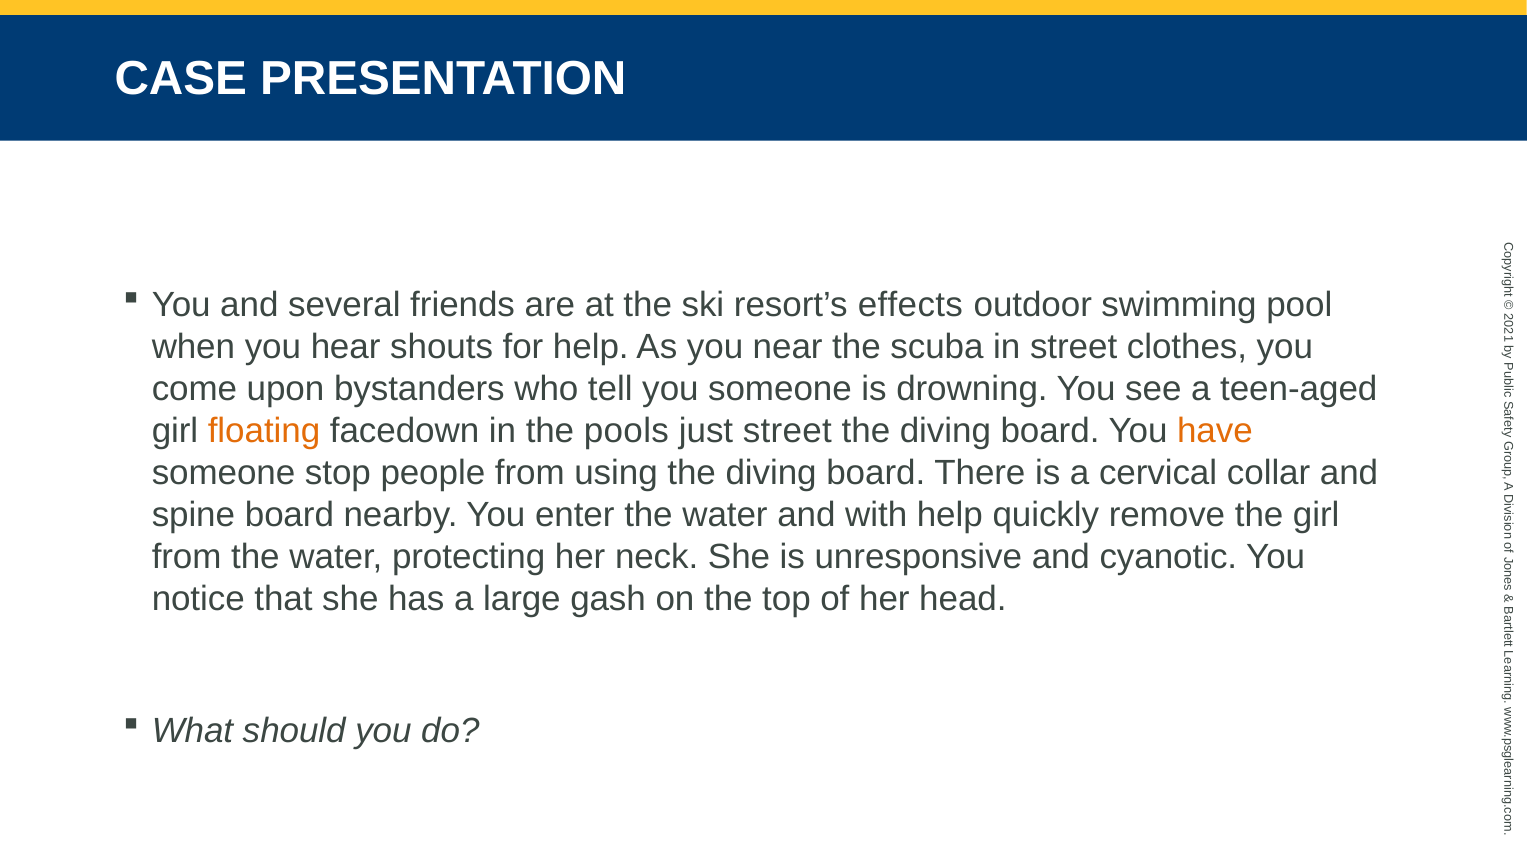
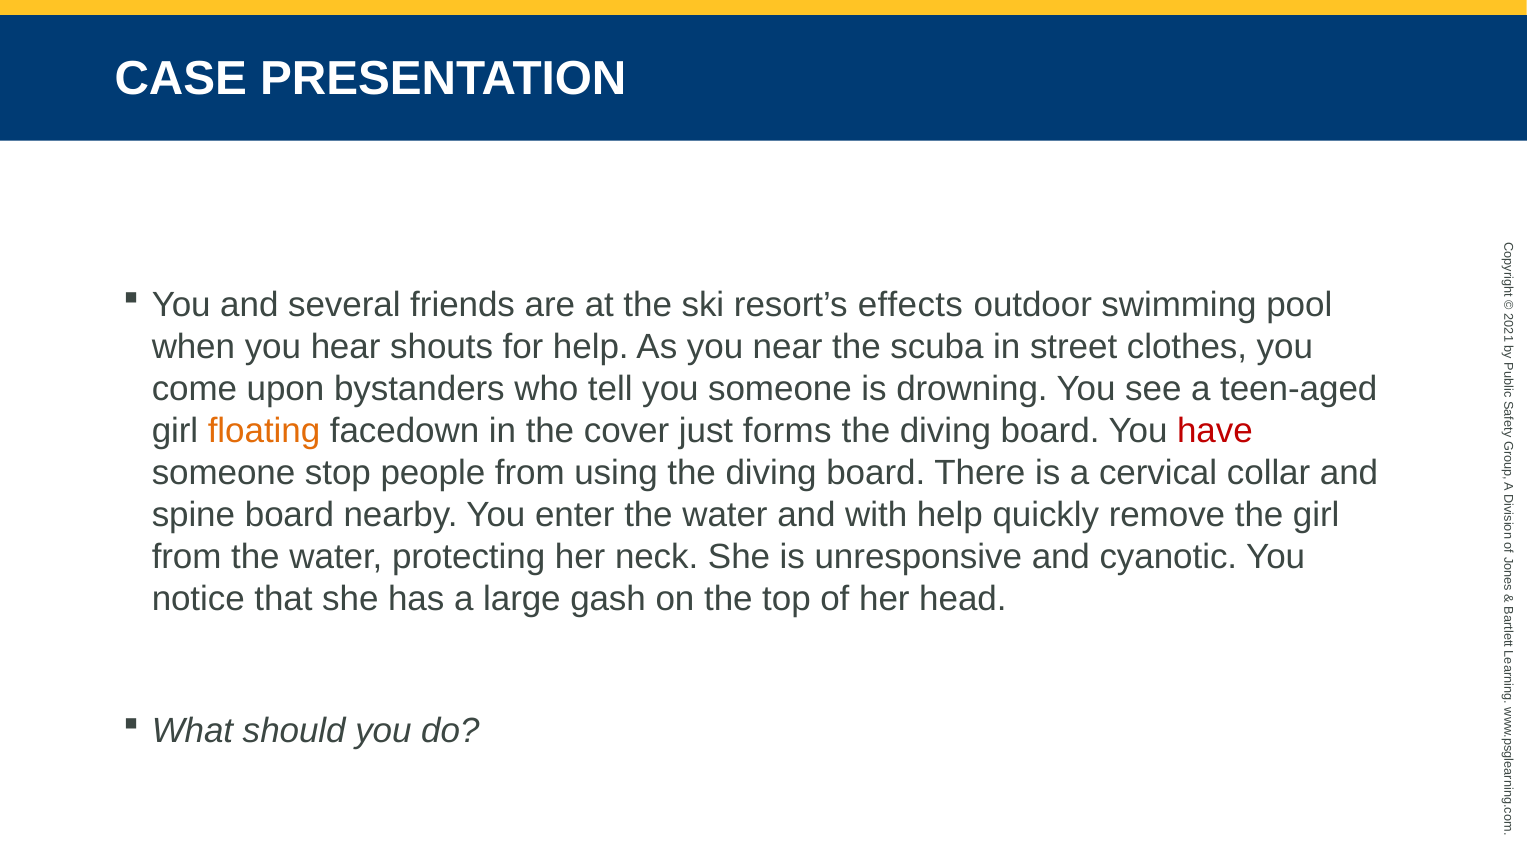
pools: pools -> cover
just street: street -> forms
have colour: orange -> red
